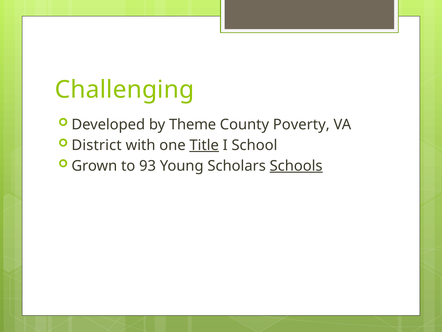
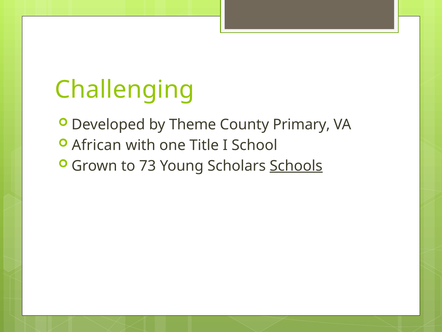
Poverty: Poverty -> Primary
District: District -> African
Title underline: present -> none
93: 93 -> 73
